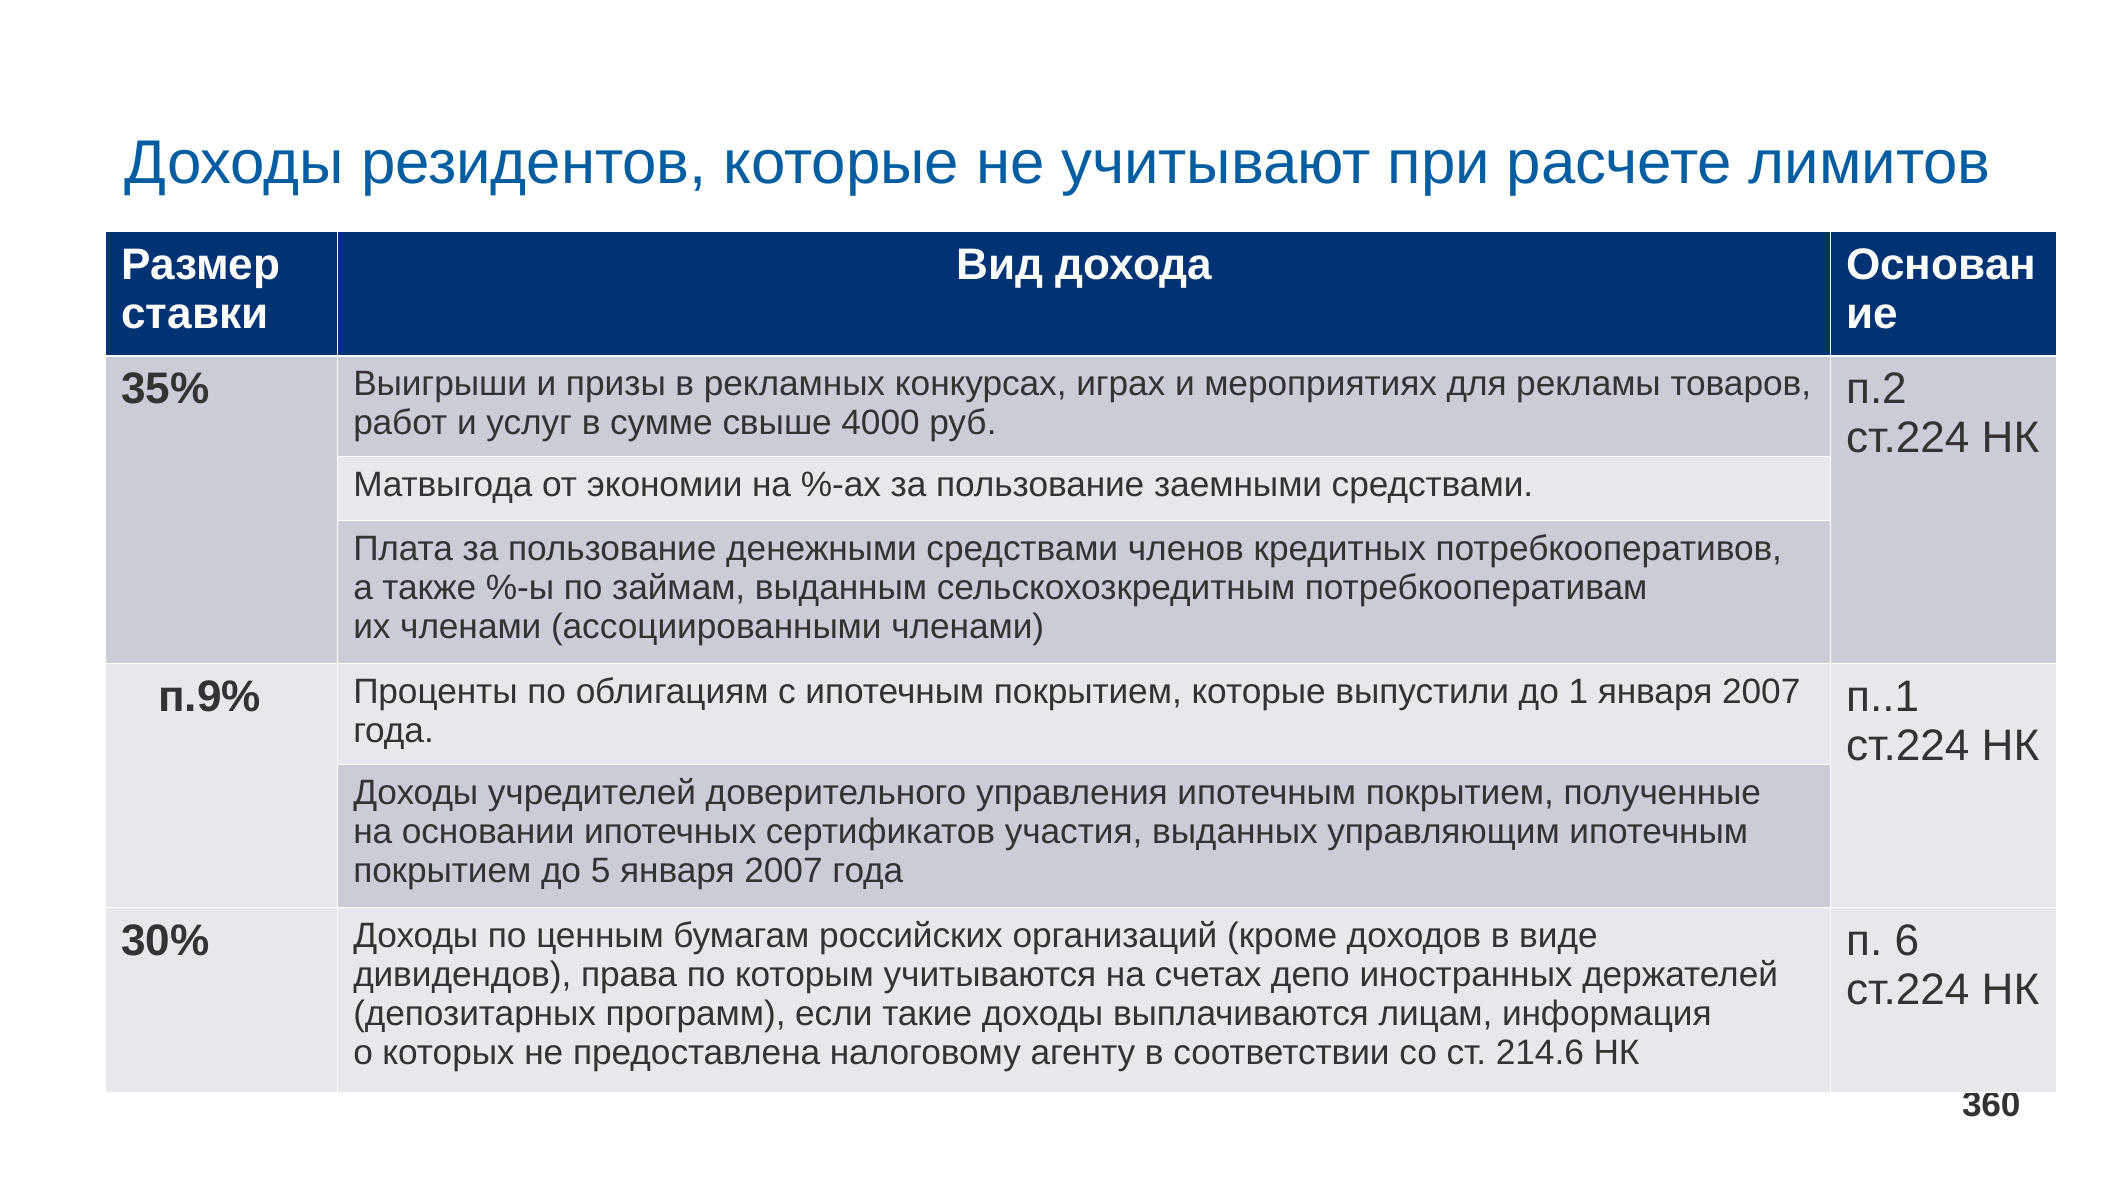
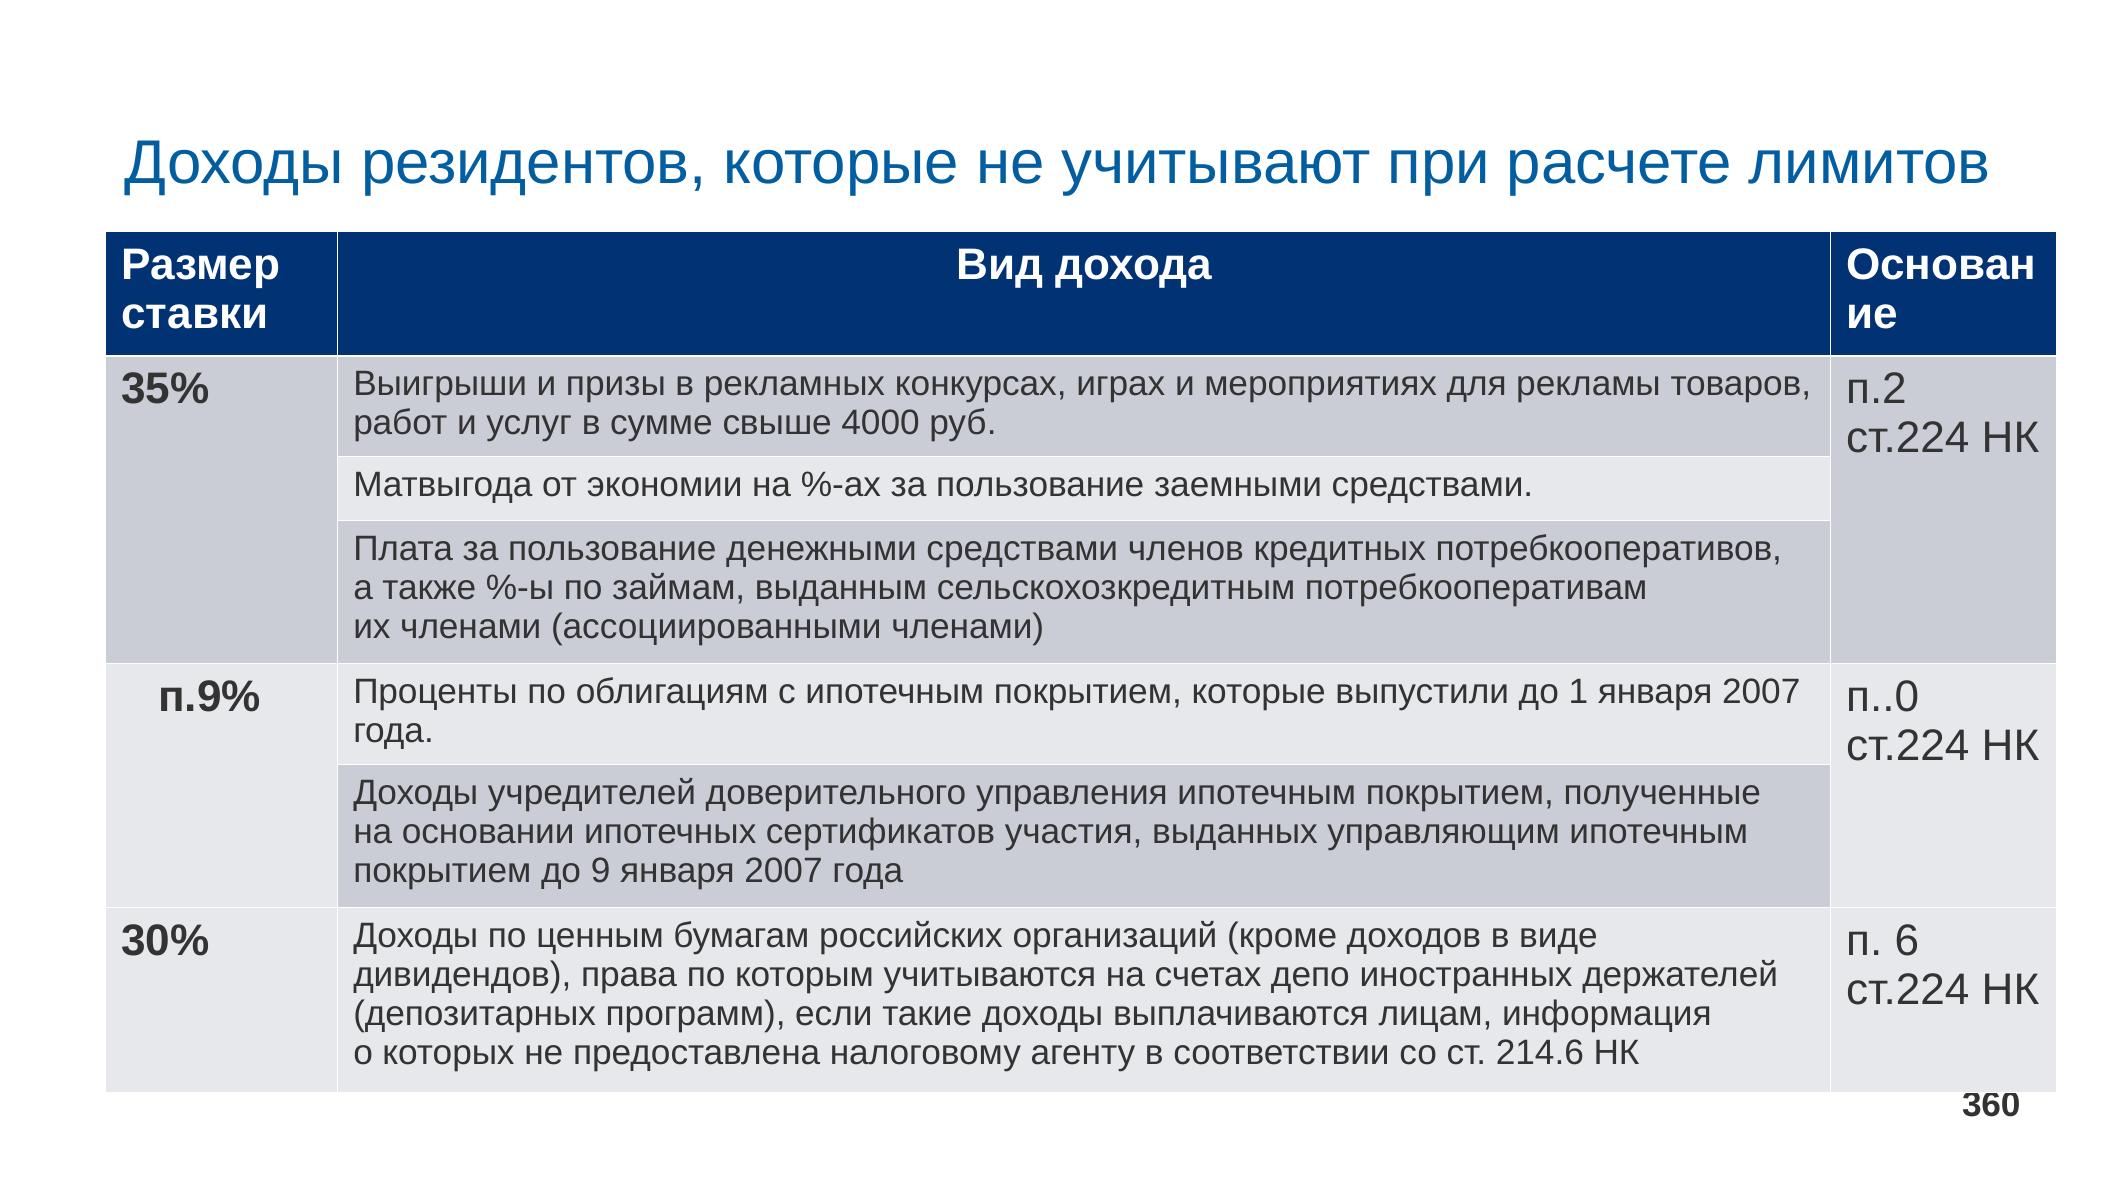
п..1: п..1 -> п..0
5: 5 -> 9
